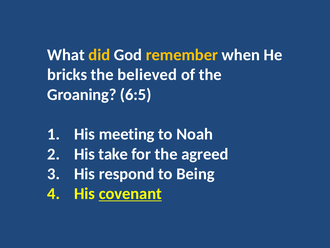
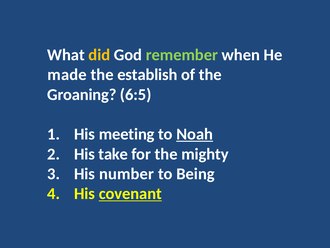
remember colour: yellow -> light green
bricks: bricks -> made
believed: believed -> establish
Noah underline: none -> present
agreed: agreed -> mighty
respond: respond -> number
